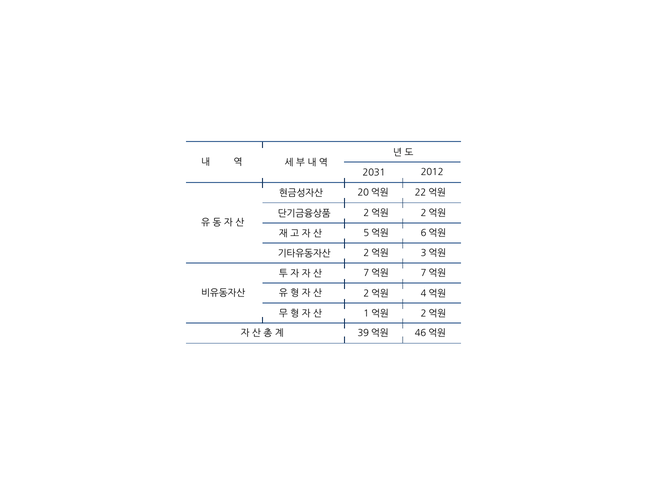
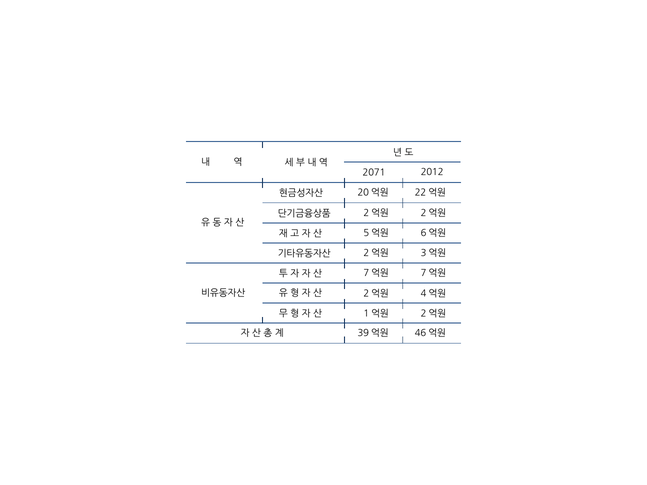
2031: 2031 -> 2071
